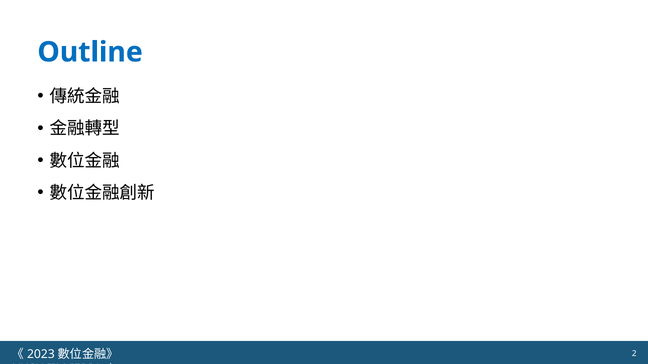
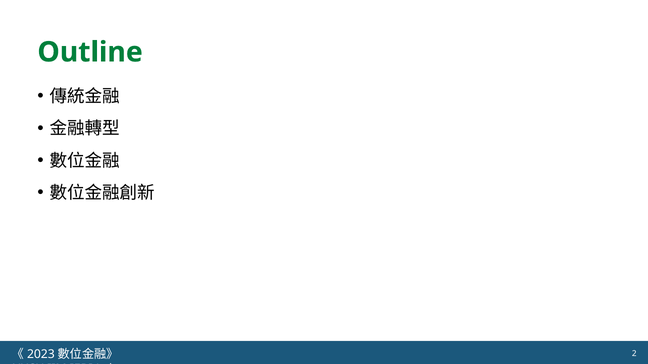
Outline colour: blue -> green
